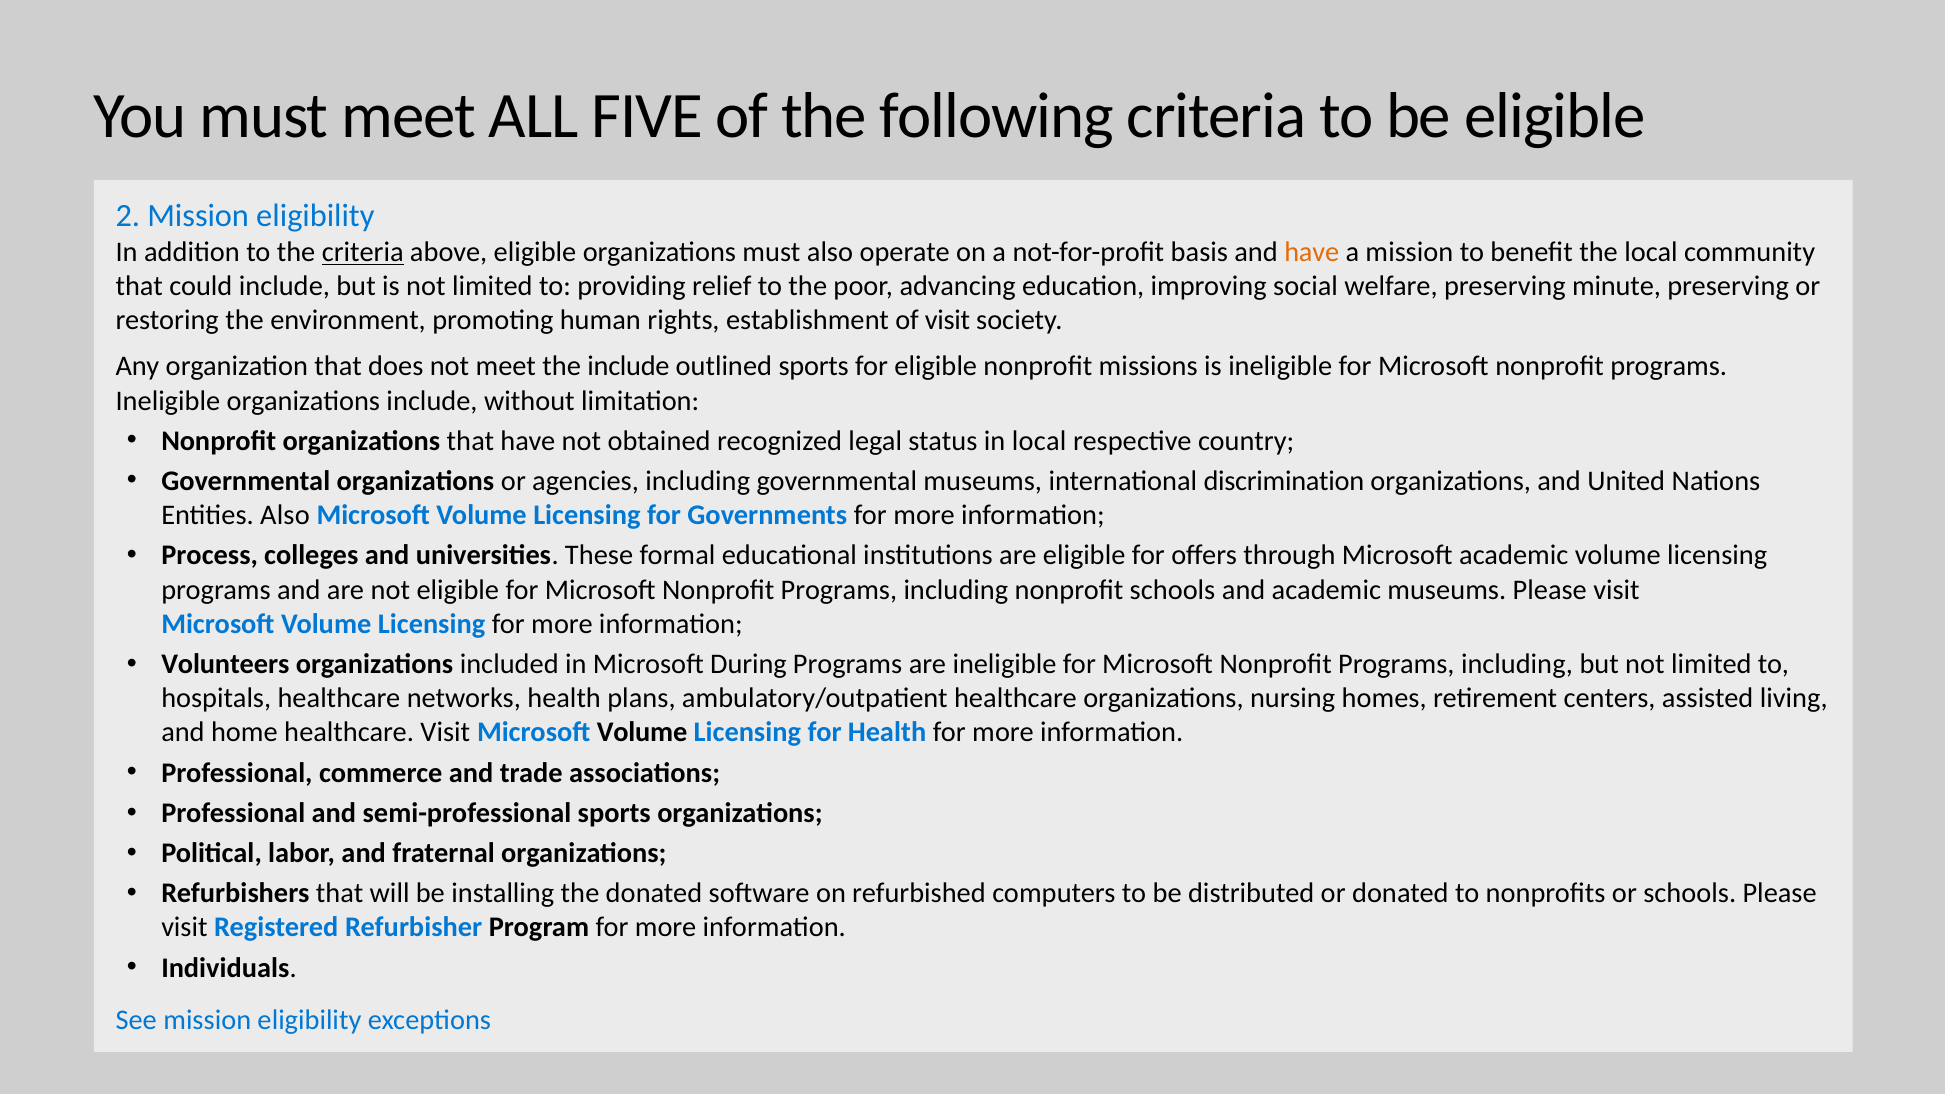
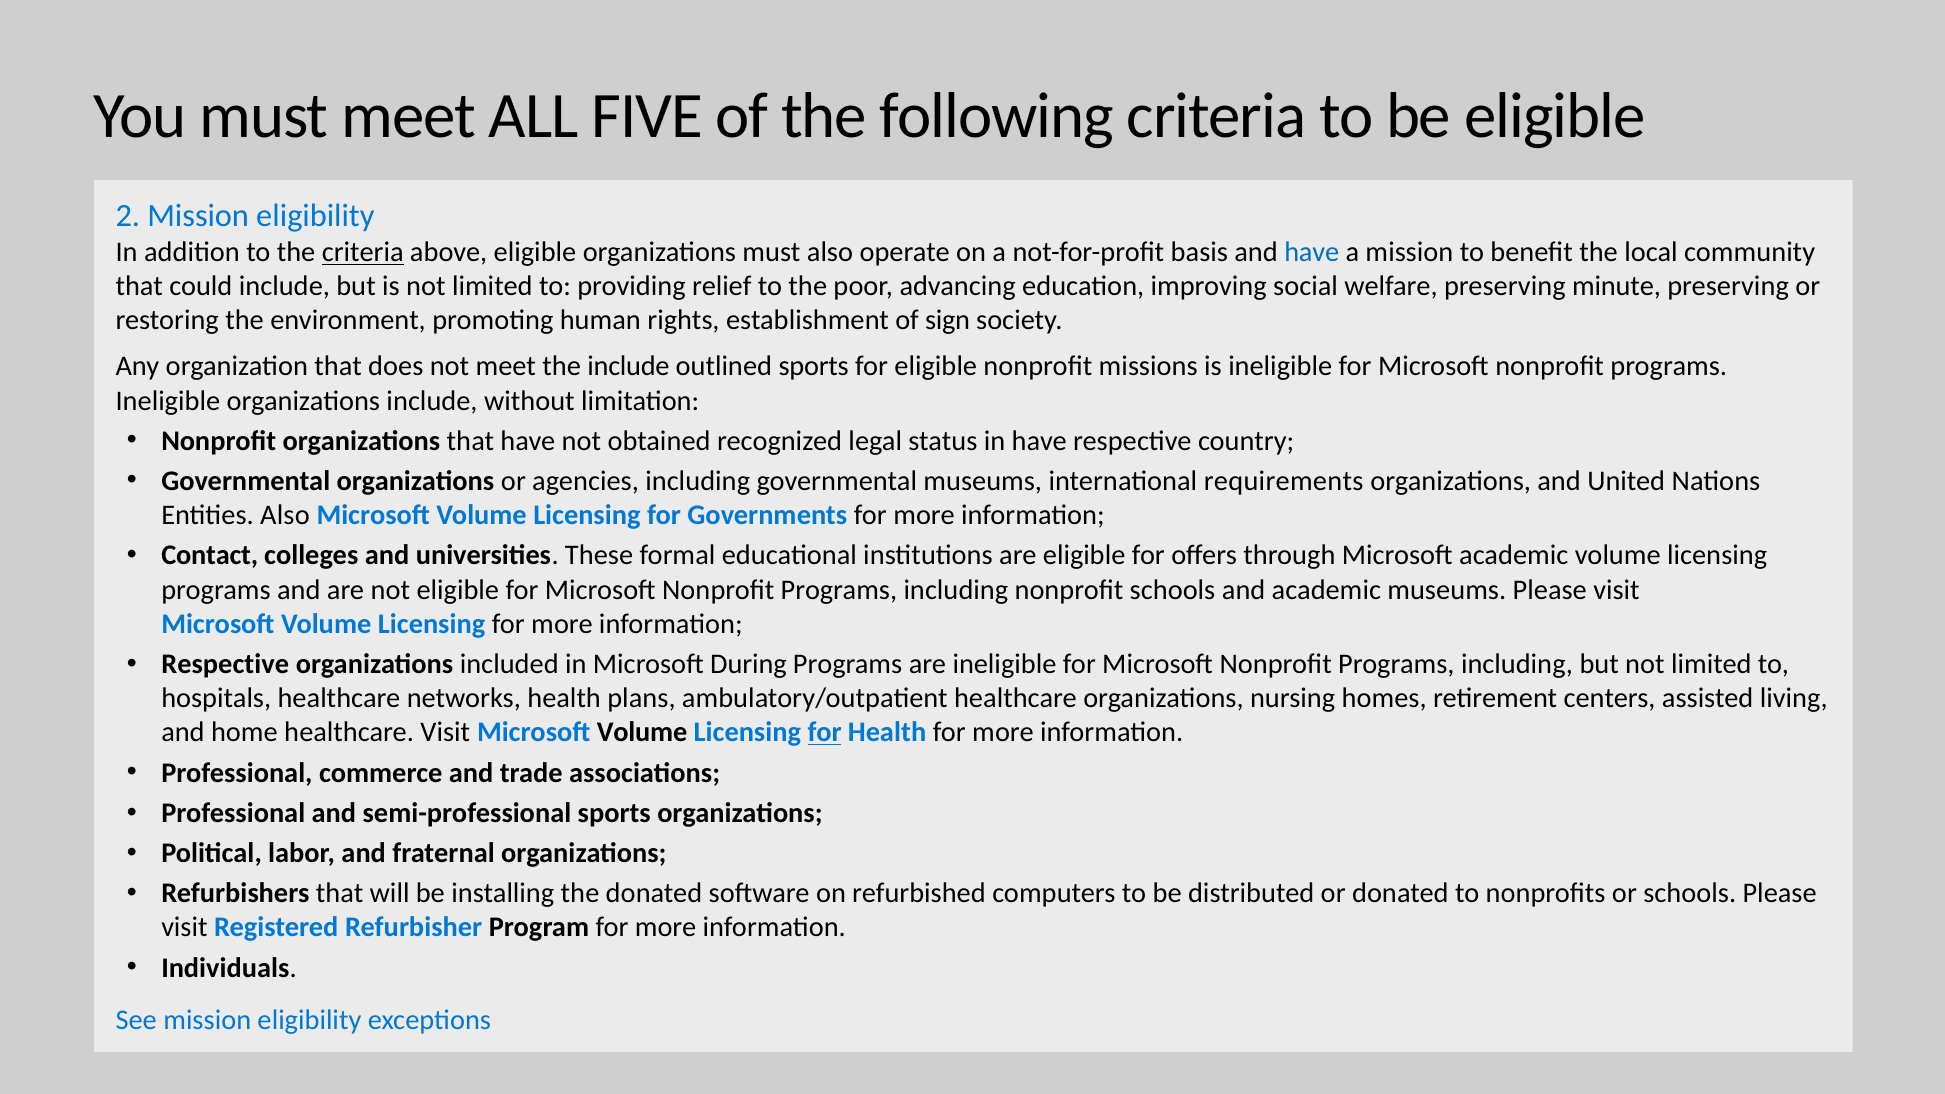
have at (1312, 252) colour: orange -> blue
of visit: visit -> sign
in local: local -> have
discrimination: discrimination -> requirements
Process: Process -> Contact
Volunteers at (225, 664): Volunteers -> Respective
for at (825, 732) underline: none -> present
